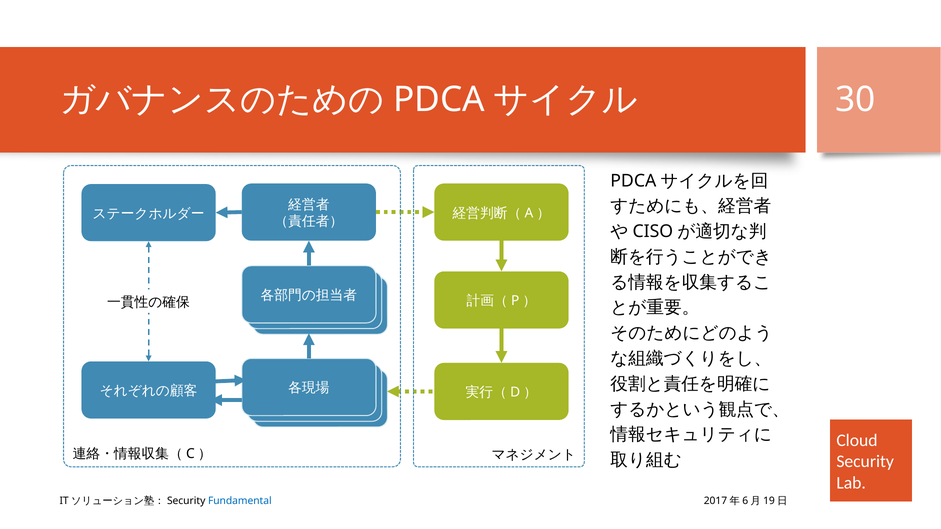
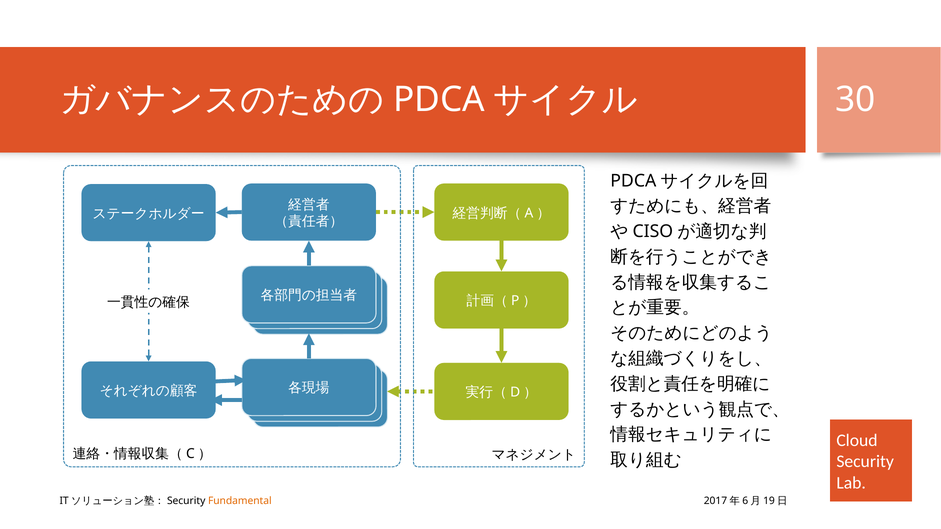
Fundamental colour: blue -> orange
